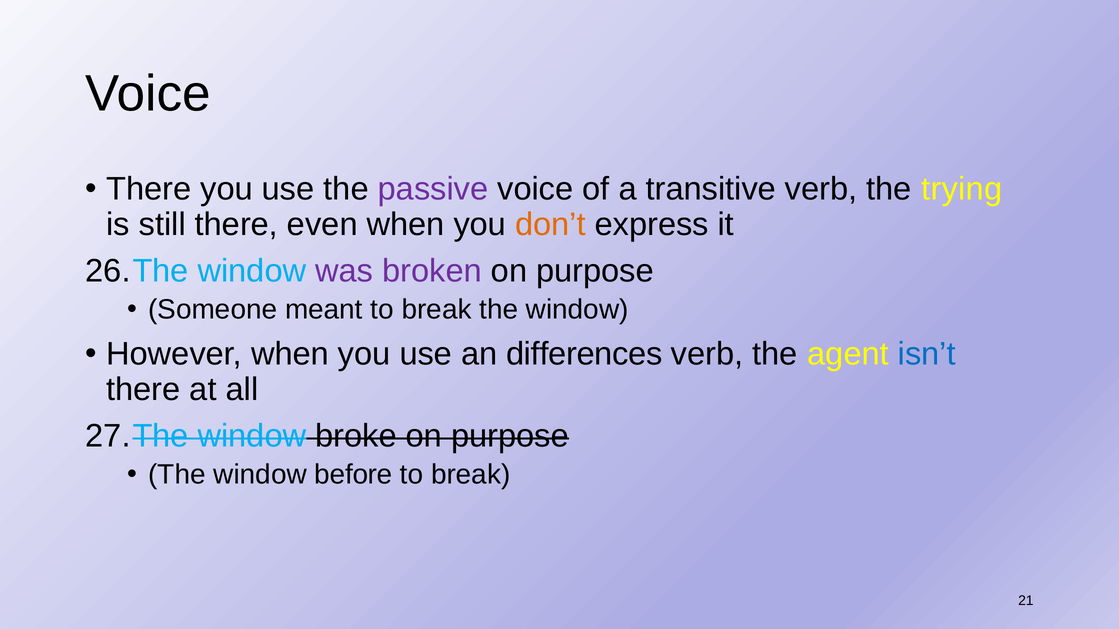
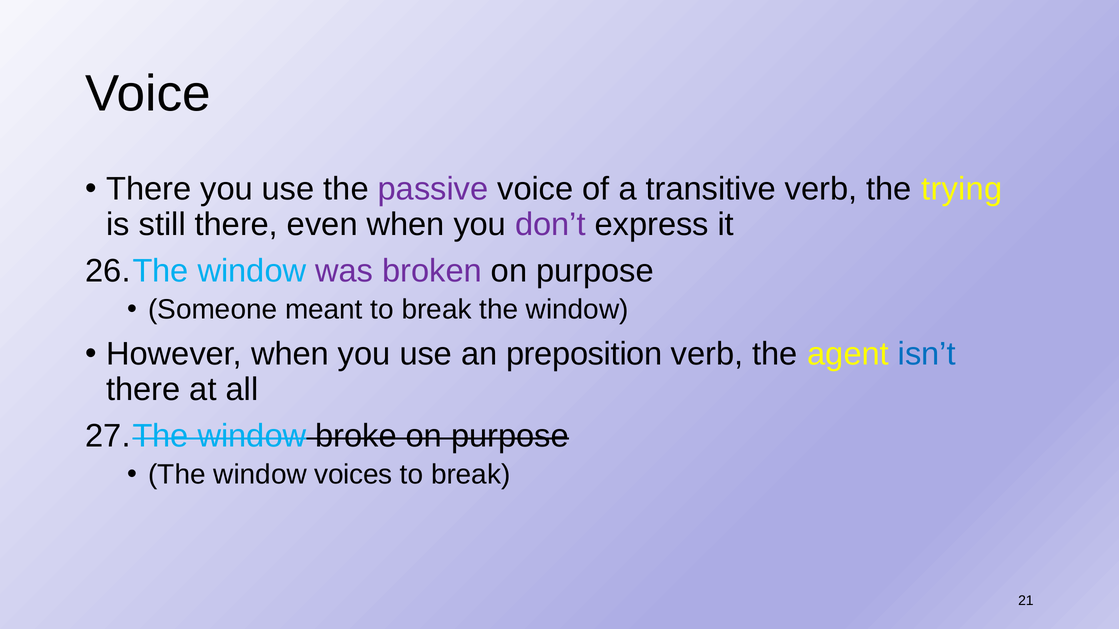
don’t colour: orange -> purple
differences: differences -> preposition
before: before -> voices
